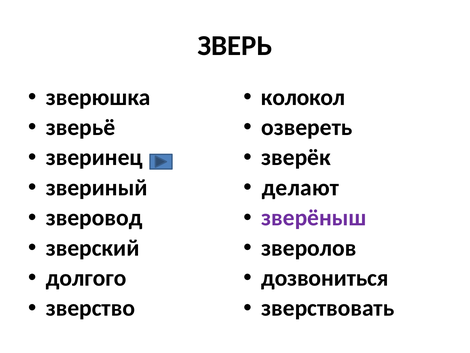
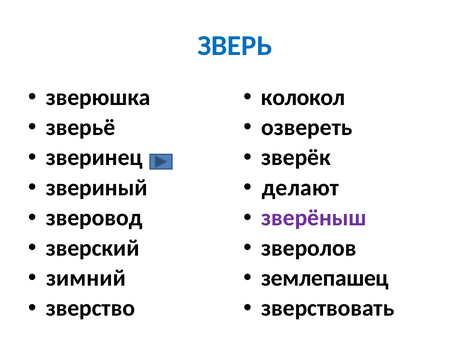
ЗВЕРЬ colour: black -> blue
долгого: долгого -> зимний
дозвониться: дозвониться -> землепашец
